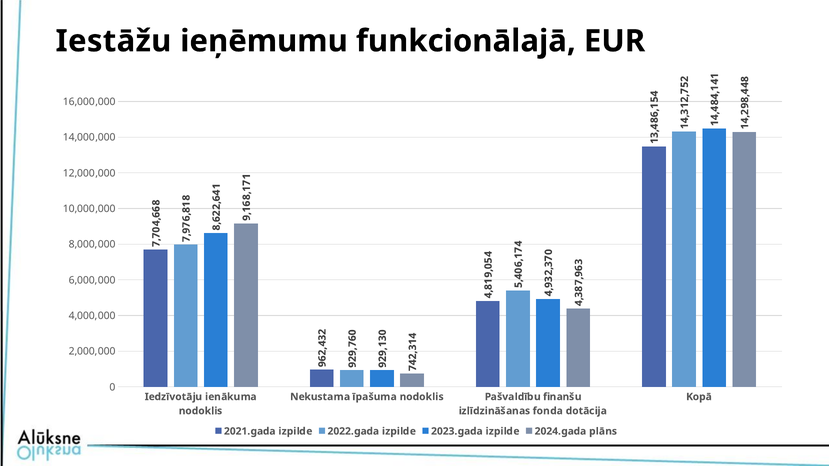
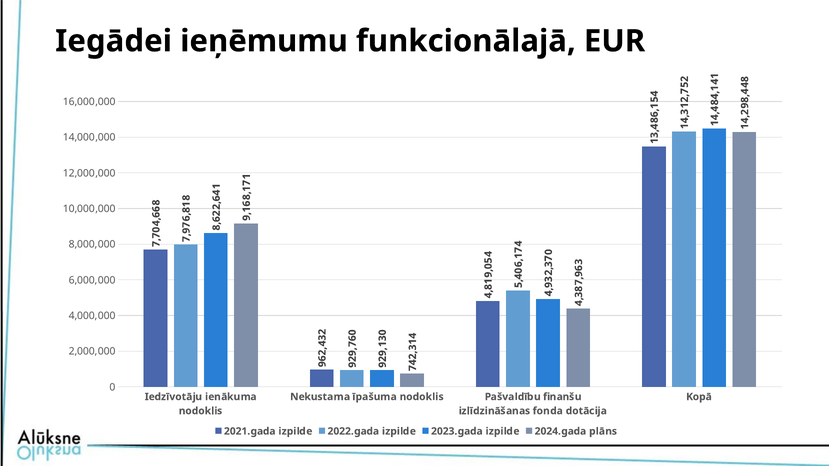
Iestāžu: Iestāžu -> Iegādei
